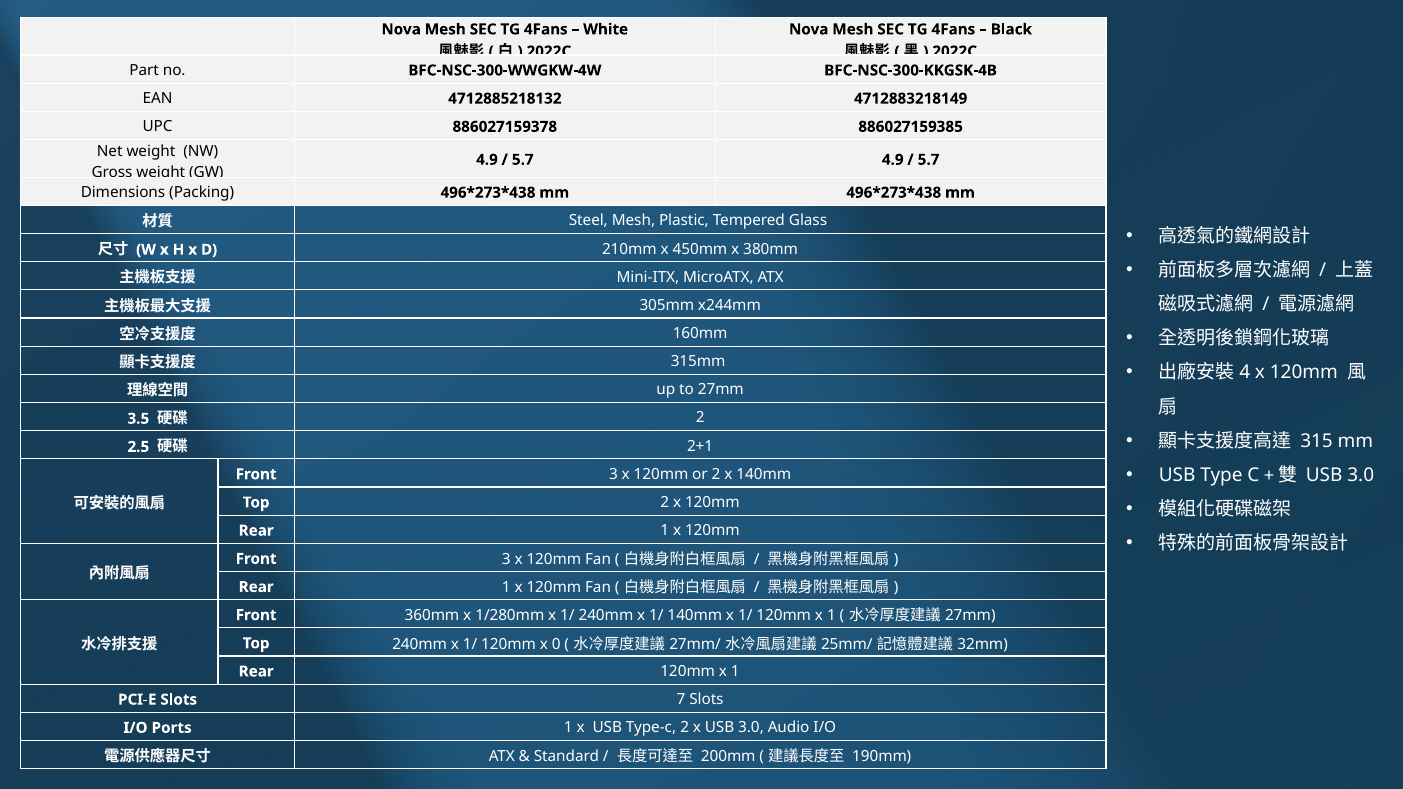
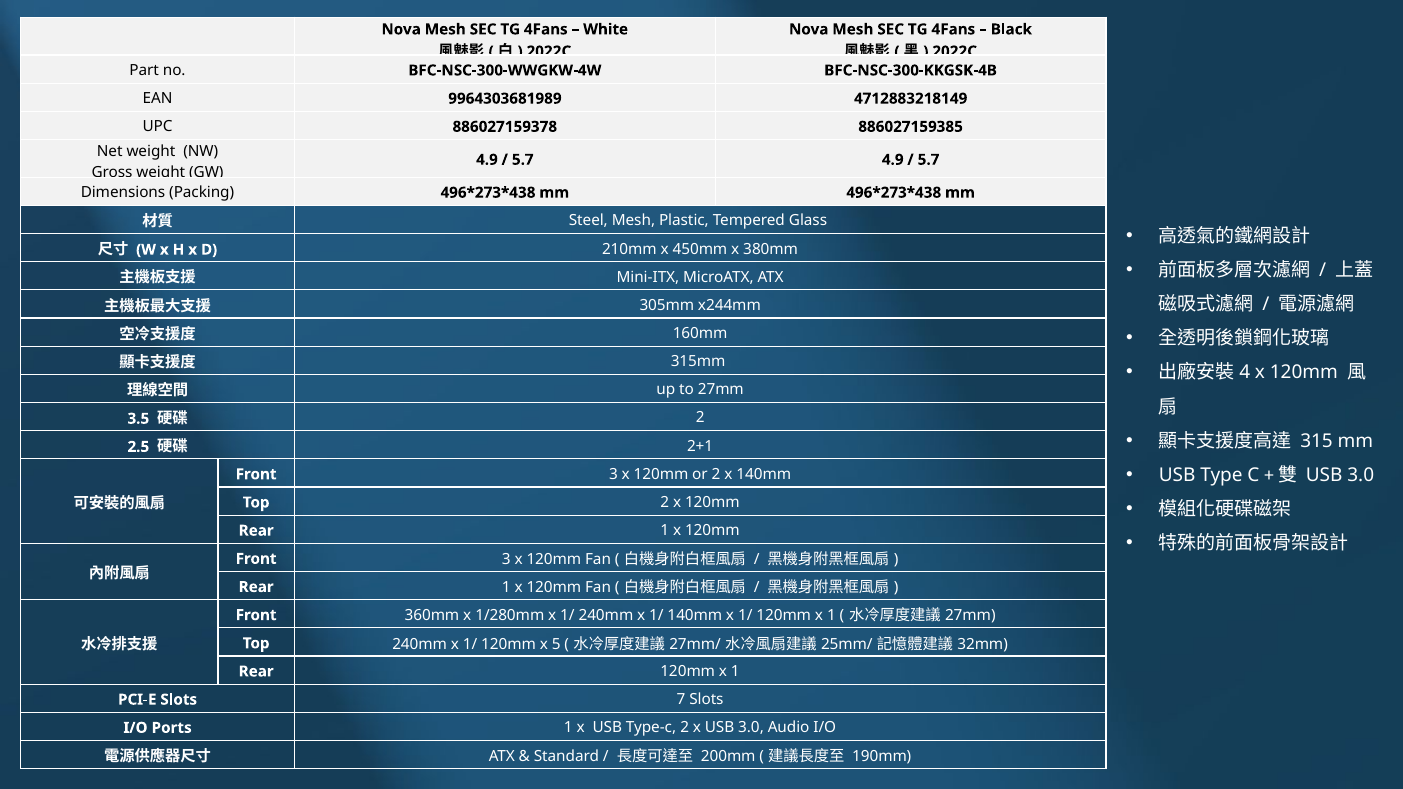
4712885218132: 4712885218132 -> 9964303681989
0: 0 -> 5
